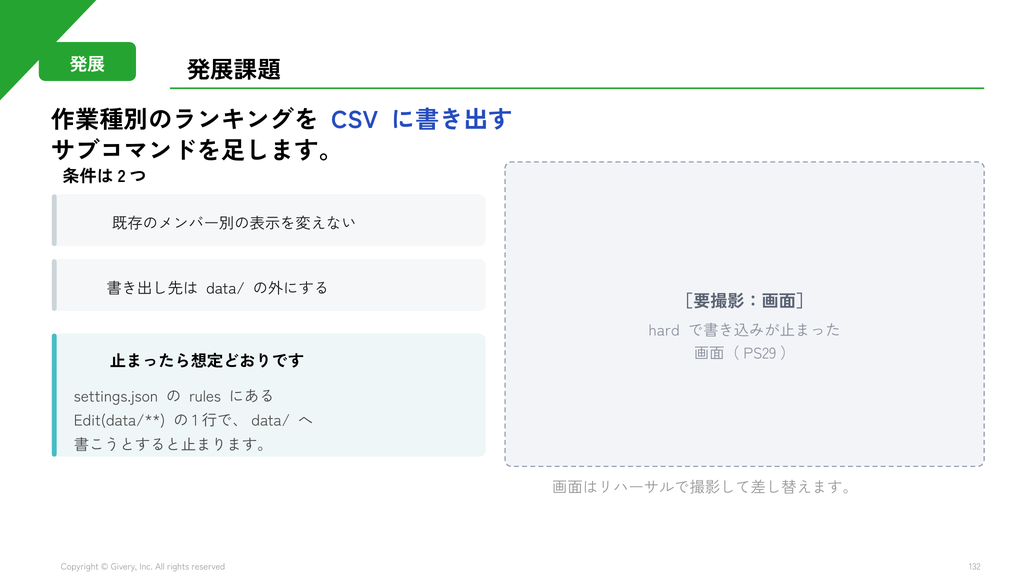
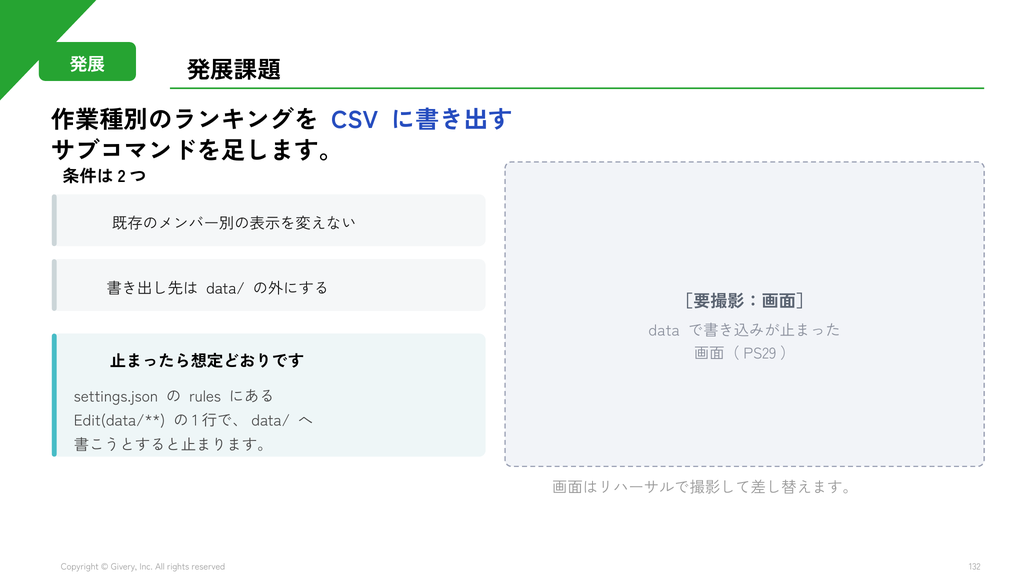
hard: hard -> data
